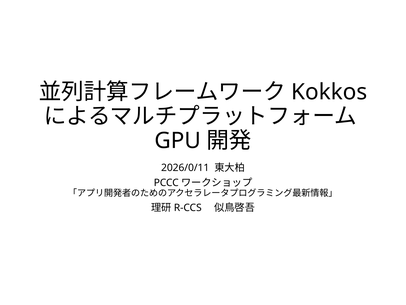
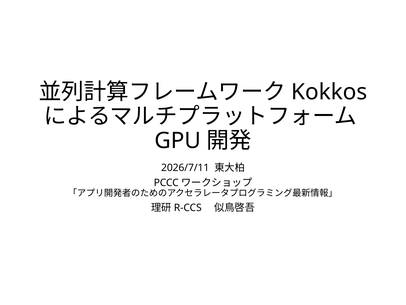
2026/0/11: 2026/0/11 -> 2026/7/11
